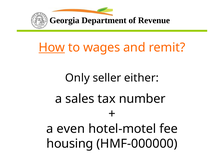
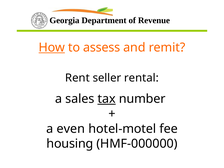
wages: wages -> assess
Only: Only -> Rent
either: either -> rental
tax underline: none -> present
